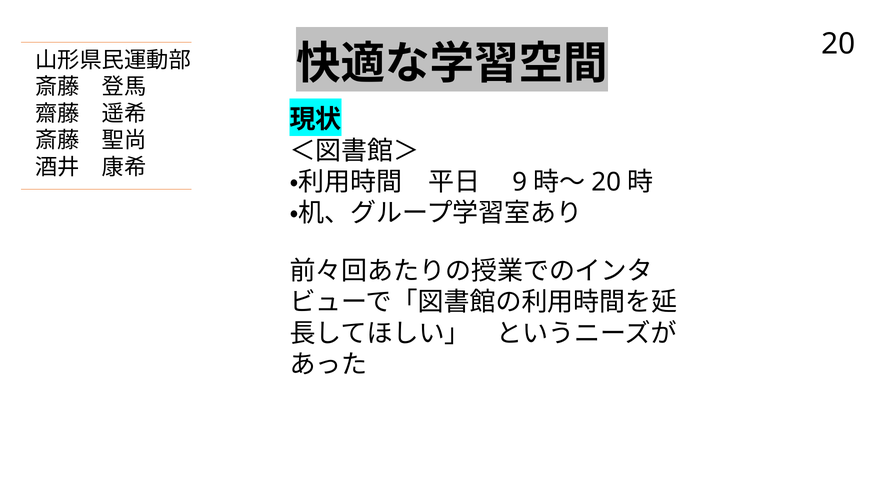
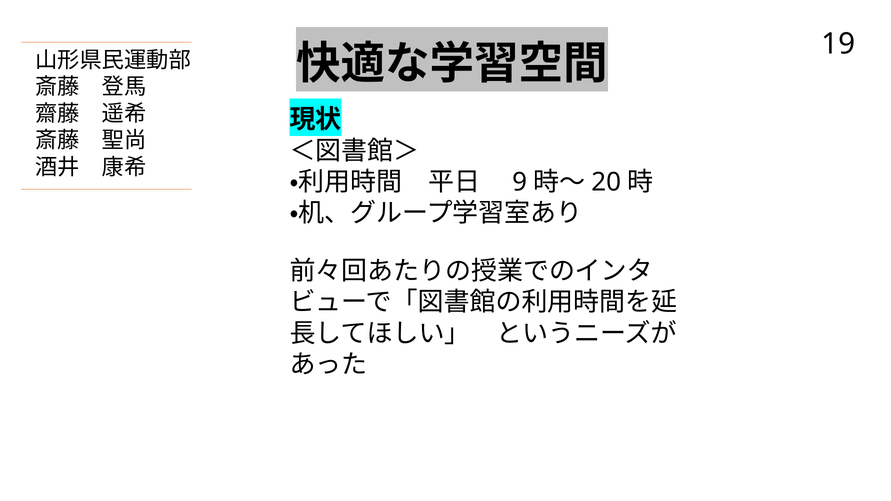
20 at (838, 44): 20 -> 19
